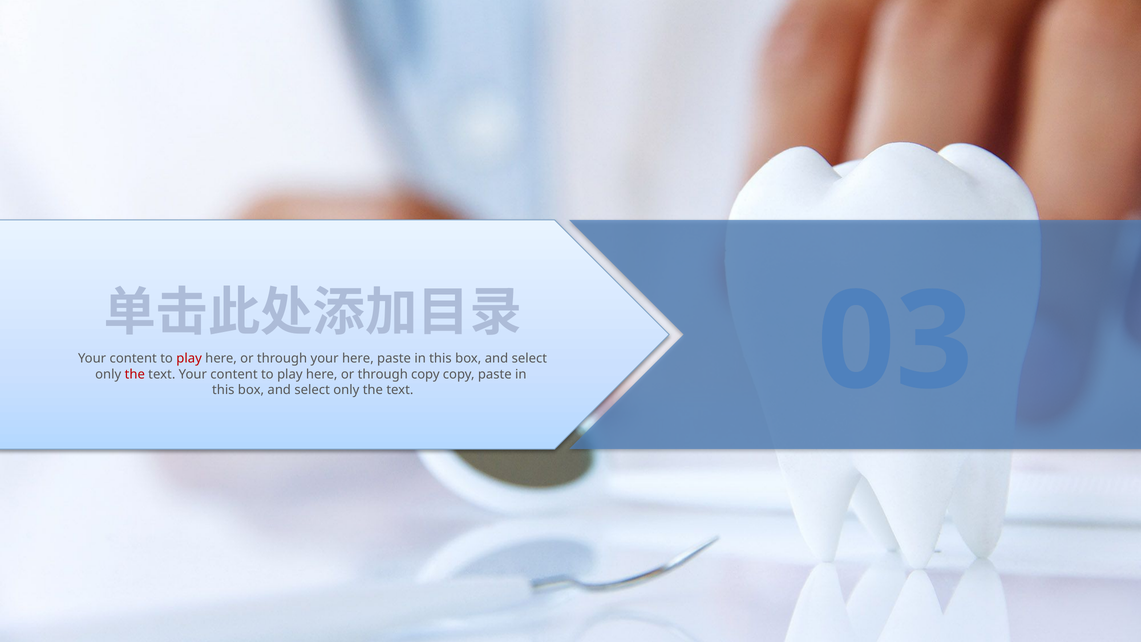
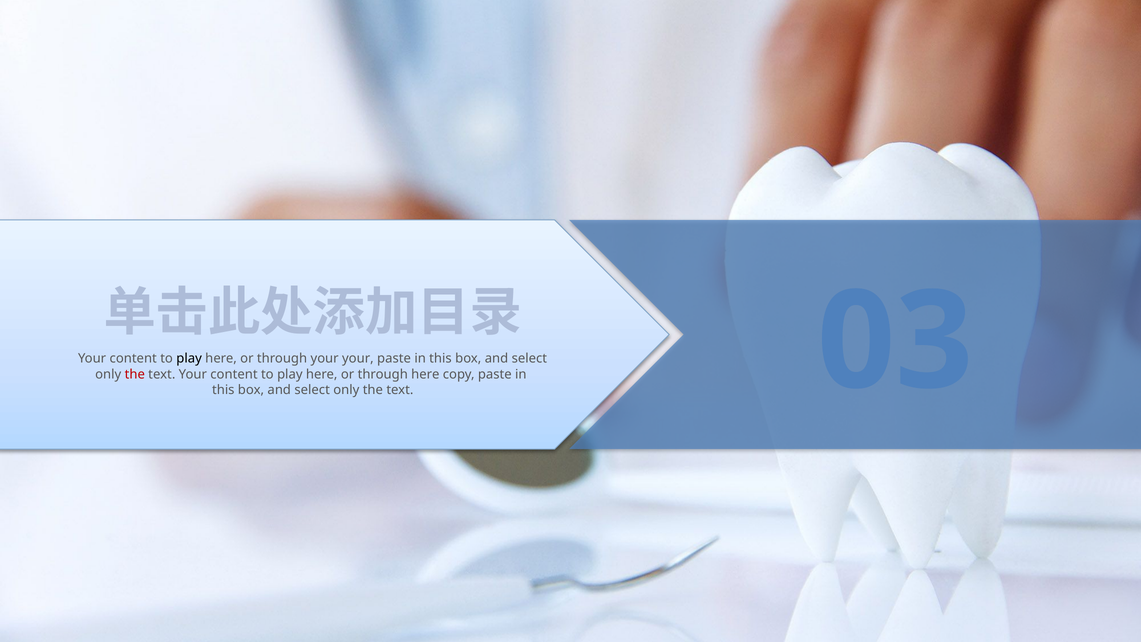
play at (189, 359) colour: red -> black
your here: here -> your
through copy: copy -> here
